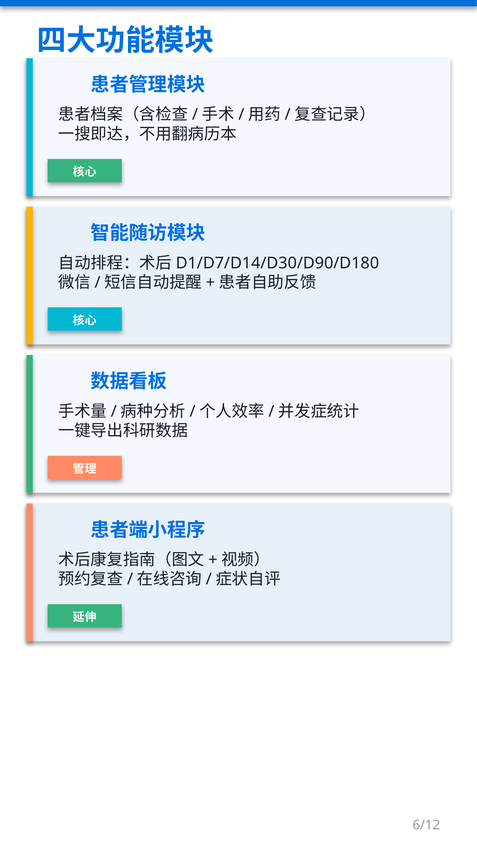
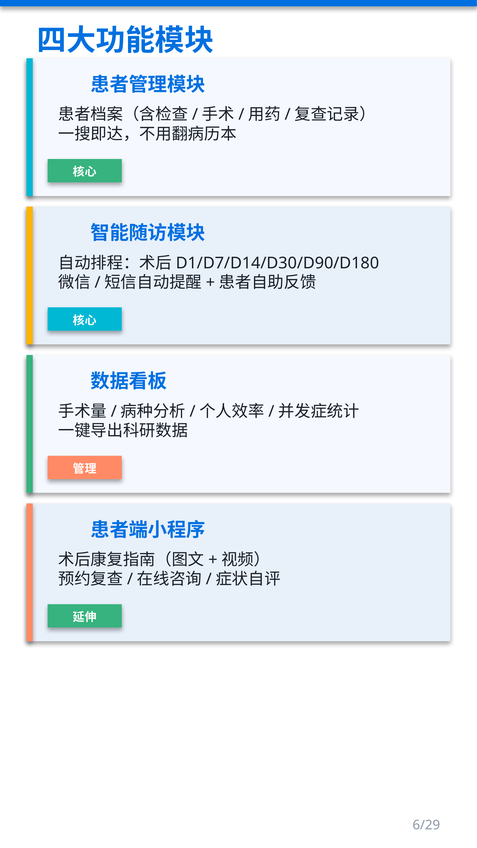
6/12: 6/12 -> 6/29
